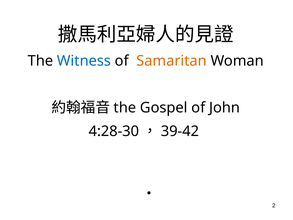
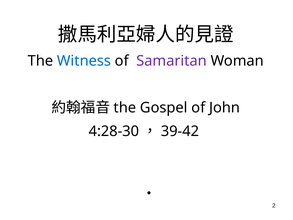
Samaritan colour: orange -> purple
